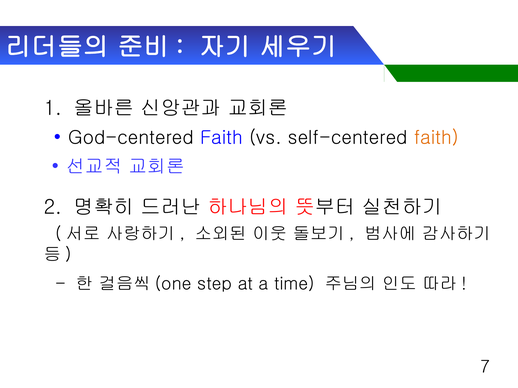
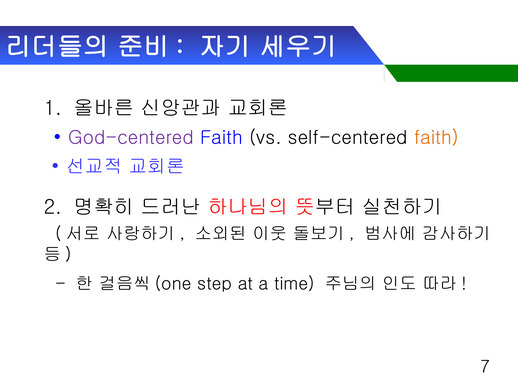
God-centered colour: black -> purple
